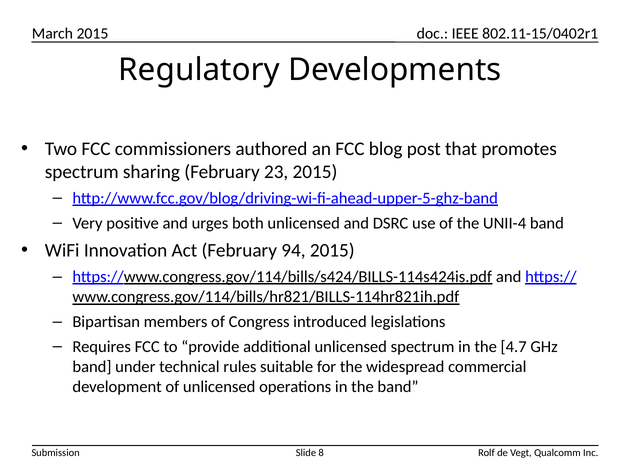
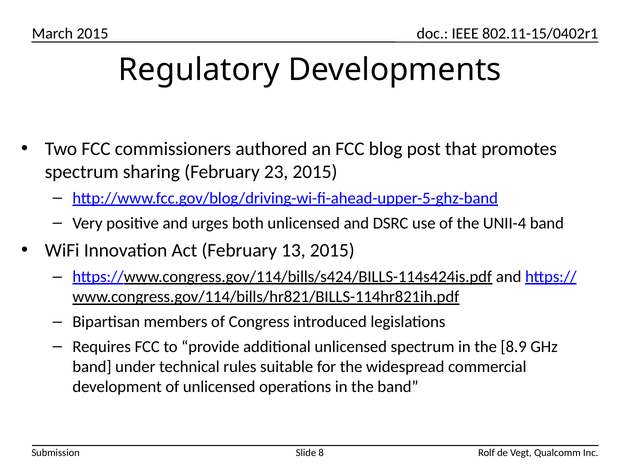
94: 94 -> 13
4.7: 4.7 -> 8.9
